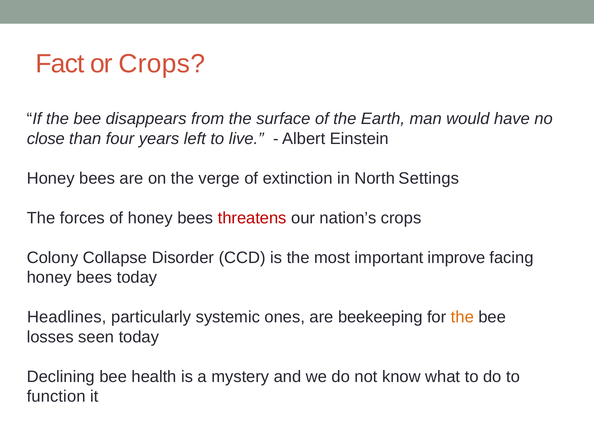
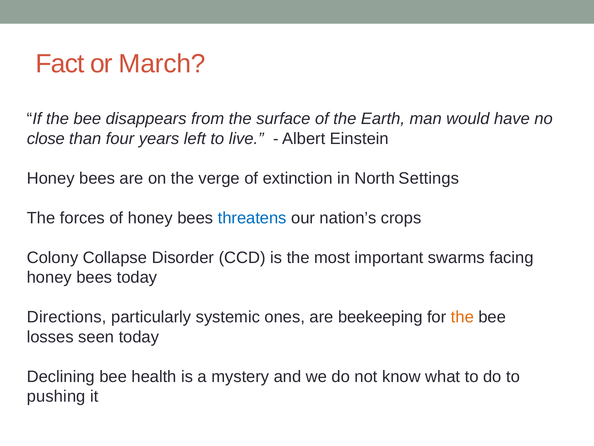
or Crops: Crops -> March
threatens colour: red -> blue
improve: improve -> swarms
Headlines: Headlines -> Directions
function: function -> pushing
